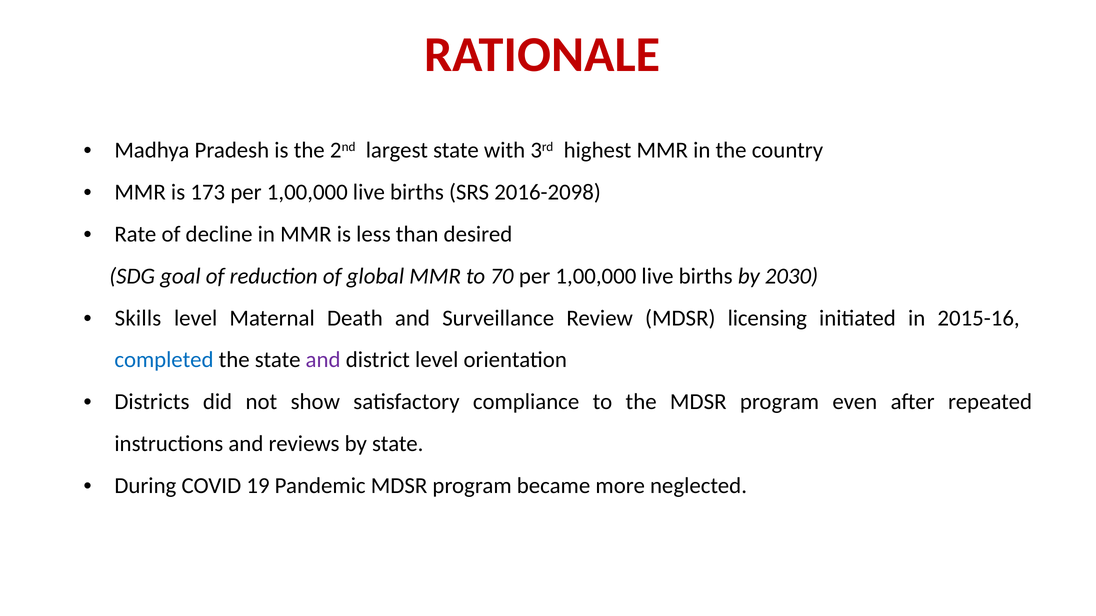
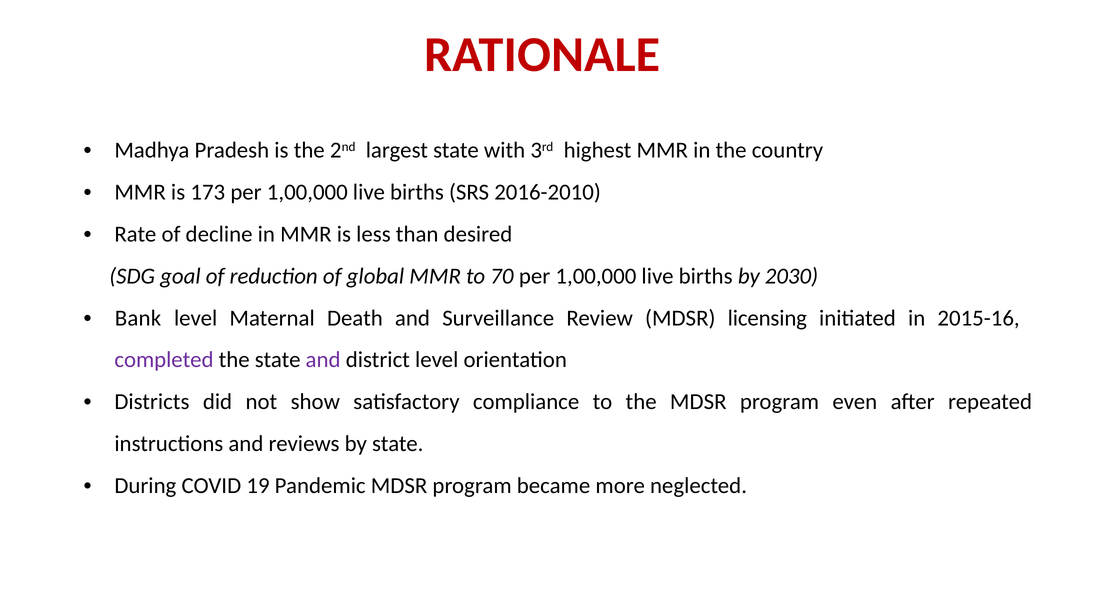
2016-2098: 2016-2098 -> 2016-2010
Skills: Skills -> Bank
completed colour: blue -> purple
